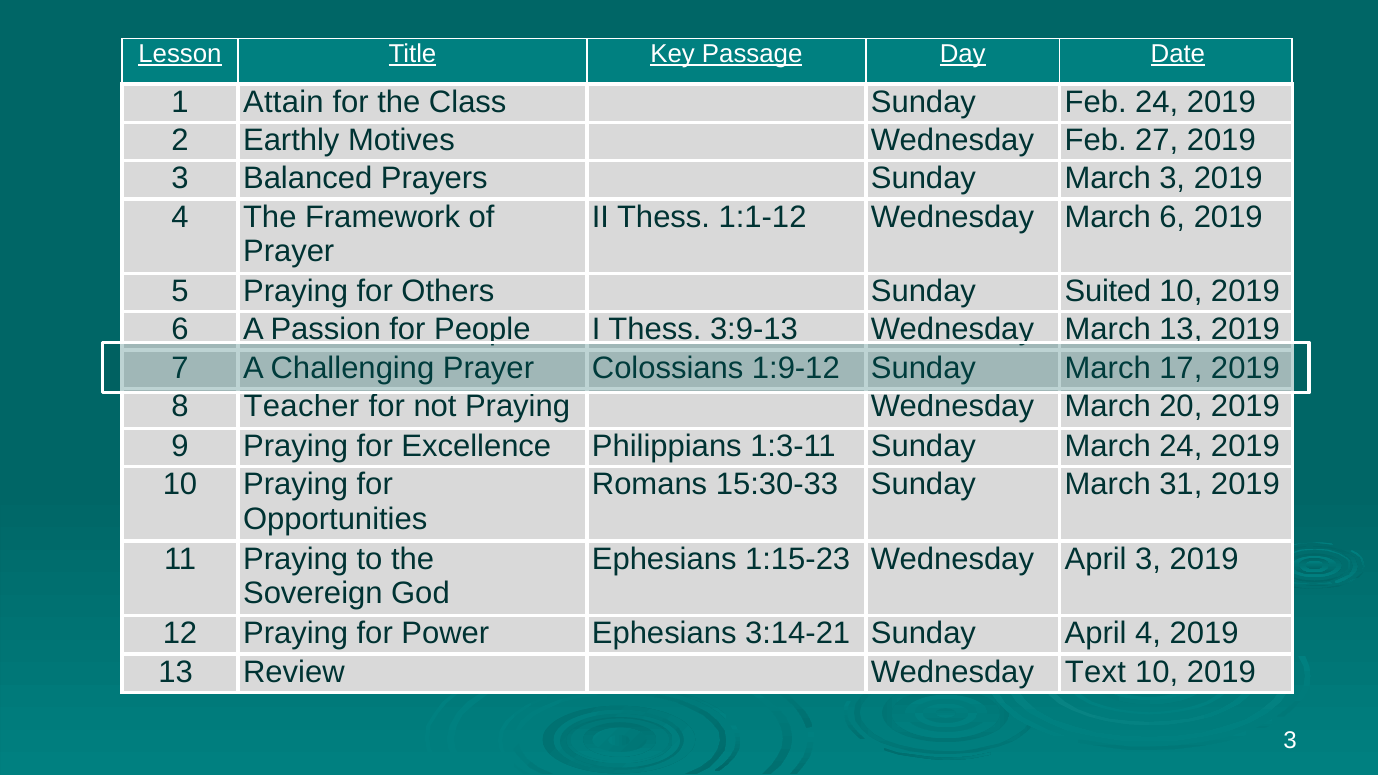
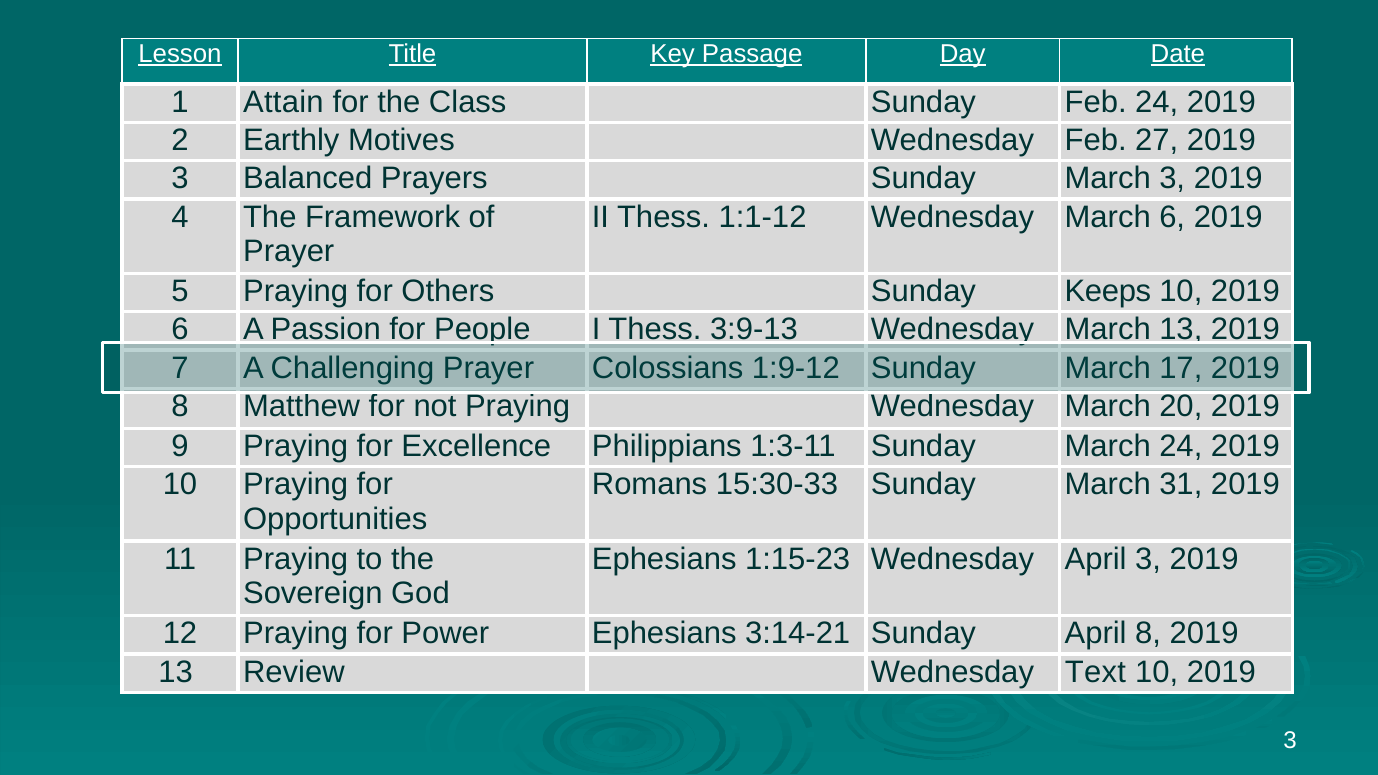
Suited: Suited -> Keeps
Teacher: Teacher -> Matthew
April 4: 4 -> 8
